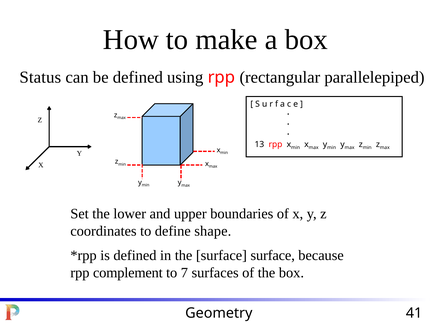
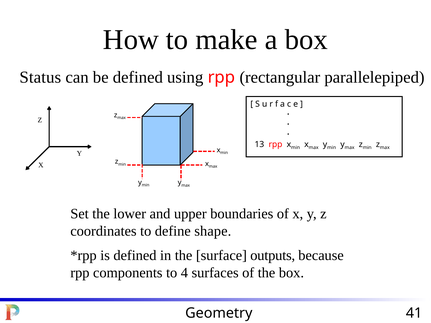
surface surface: surface -> outputs
complement: complement -> components
7: 7 -> 4
